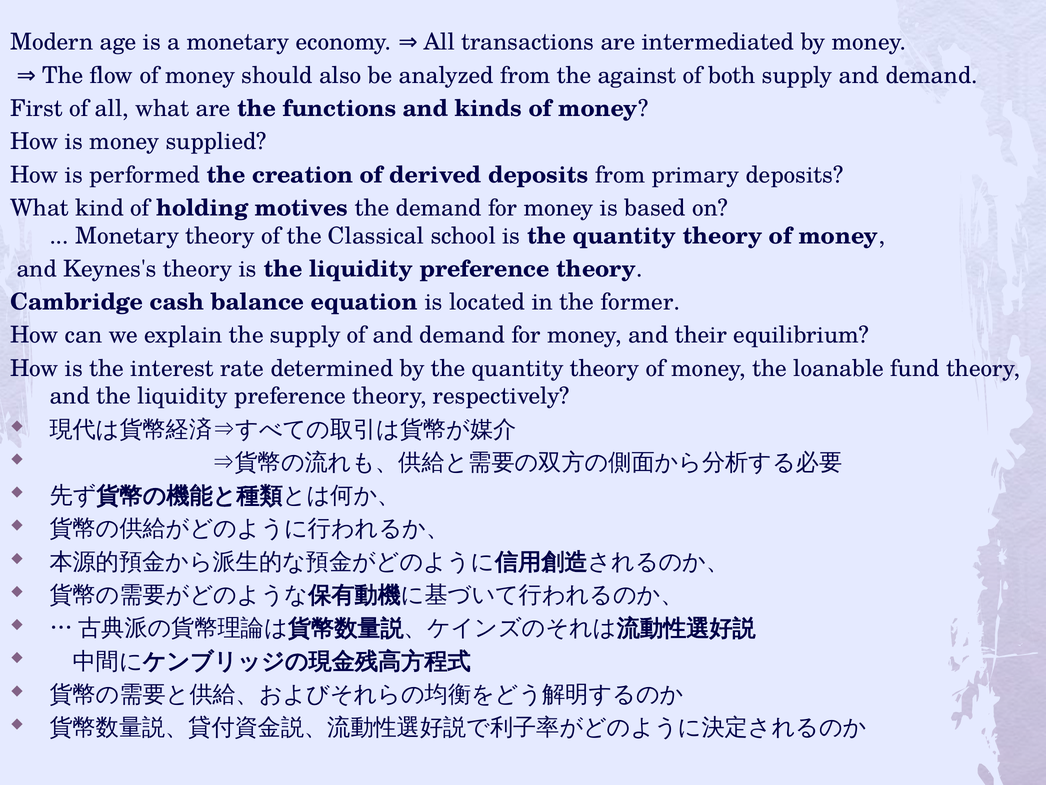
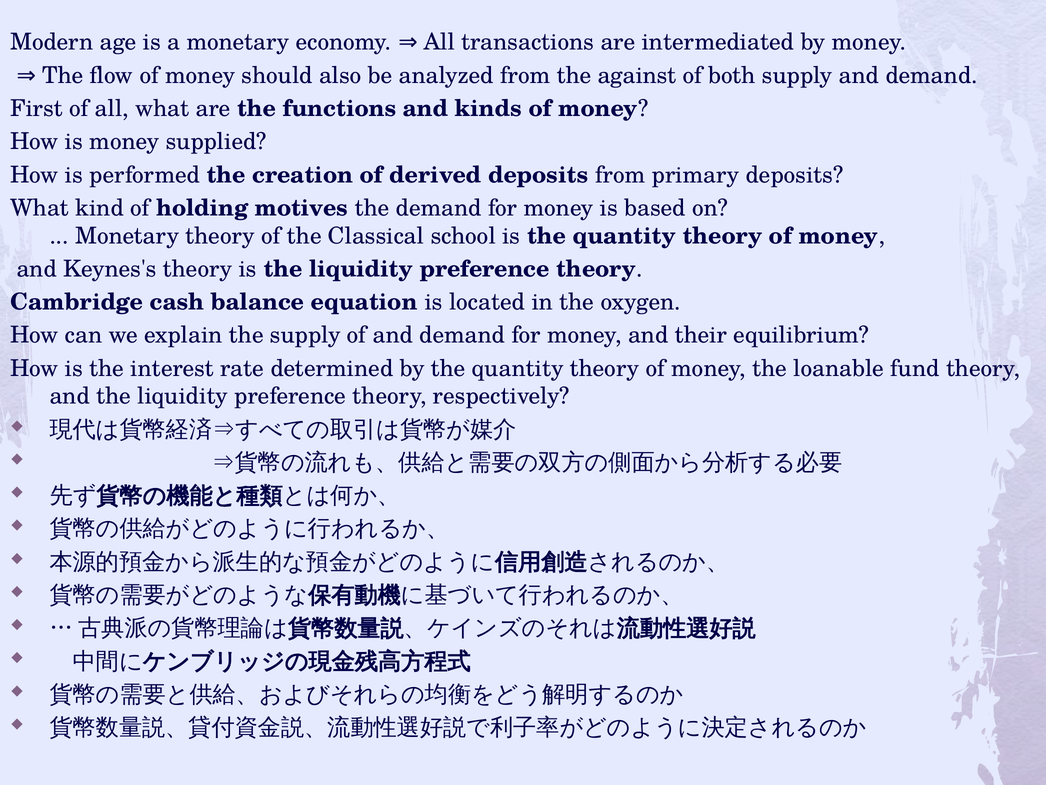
former: former -> oxygen
